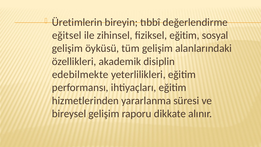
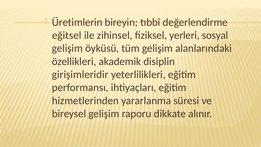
fiziksel eğitim: eğitim -> yerleri
edebilmekte: edebilmekte -> girişimleridir
